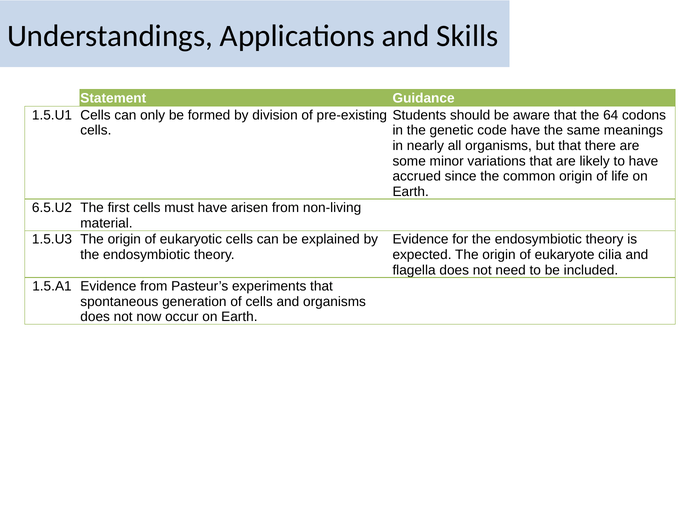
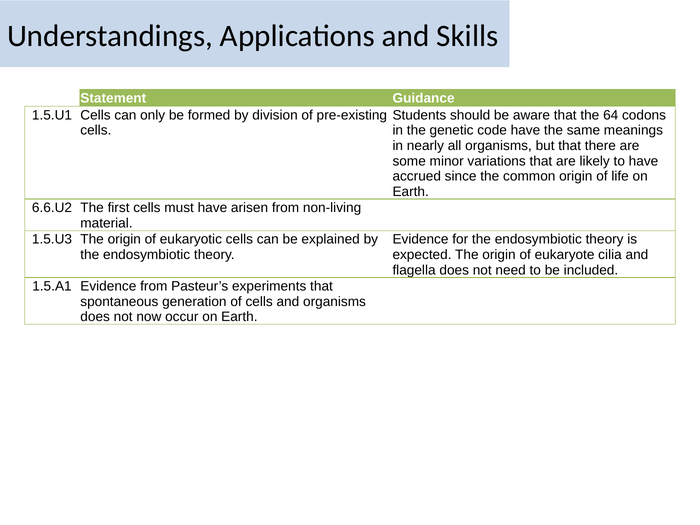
6.5.U2: 6.5.U2 -> 6.6.U2
